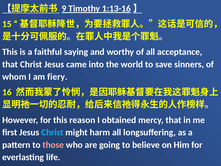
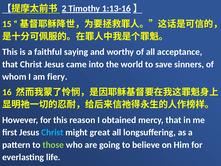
9: 9 -> 2
harm: harm -> great
those colour: pink -> light green
